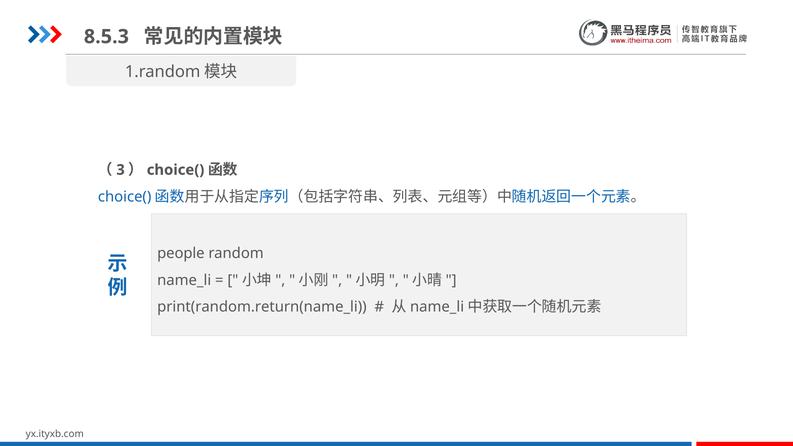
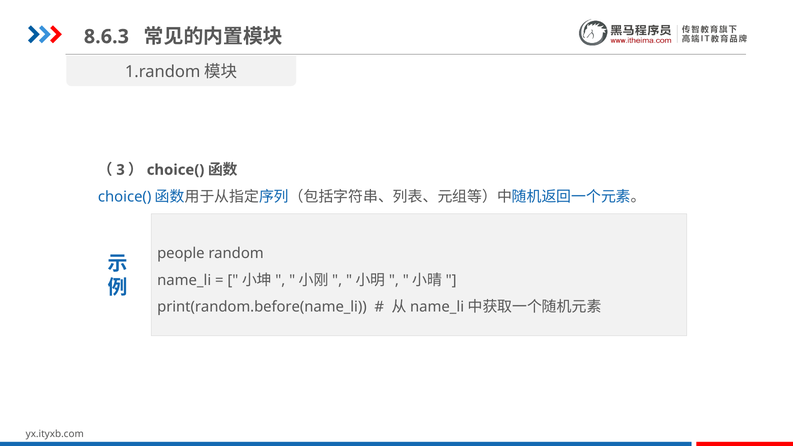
8.5.3: 8.5.3 -> 8.6.3
print(random.return(name_li: print(random.return(name_li -> print(random.before(name_li
